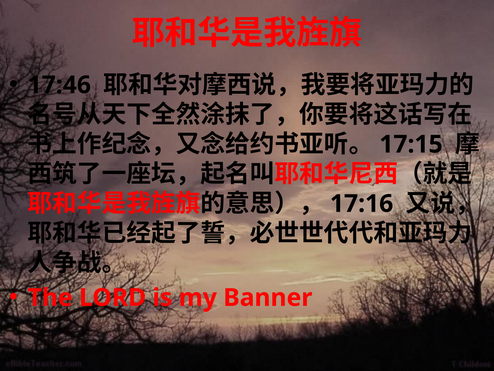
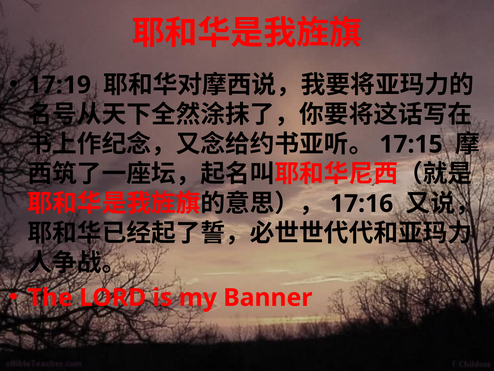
17:46: 17:46 -> 17:19
